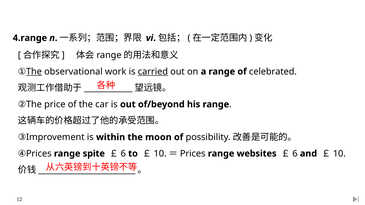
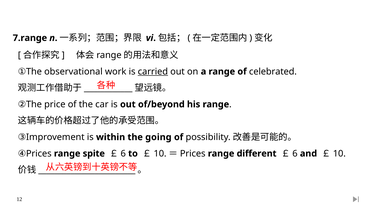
4.range: 4.range -> 7.range
The at (34, 72) underline: present -> none
moon: moon -> going
websites: websites -> different
